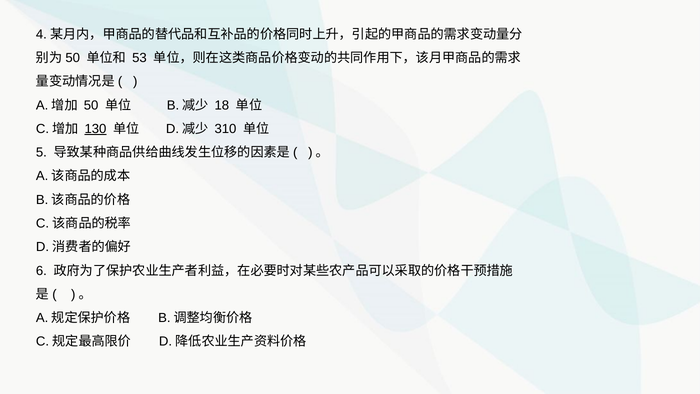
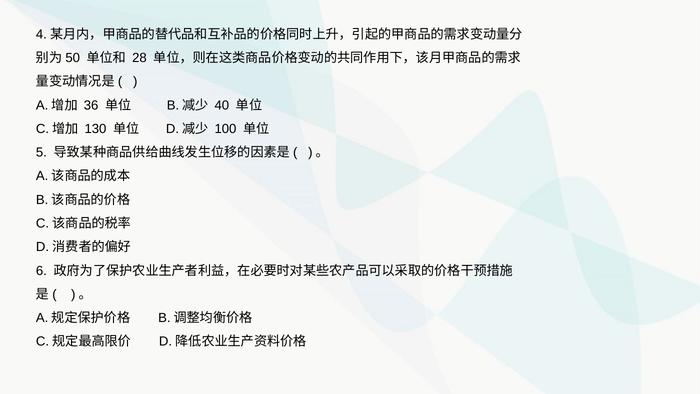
53: 53 -> 28
50: 50 -> 36
18: 18 -> 40
130 underline: present -> none
310: 310 -> 100
